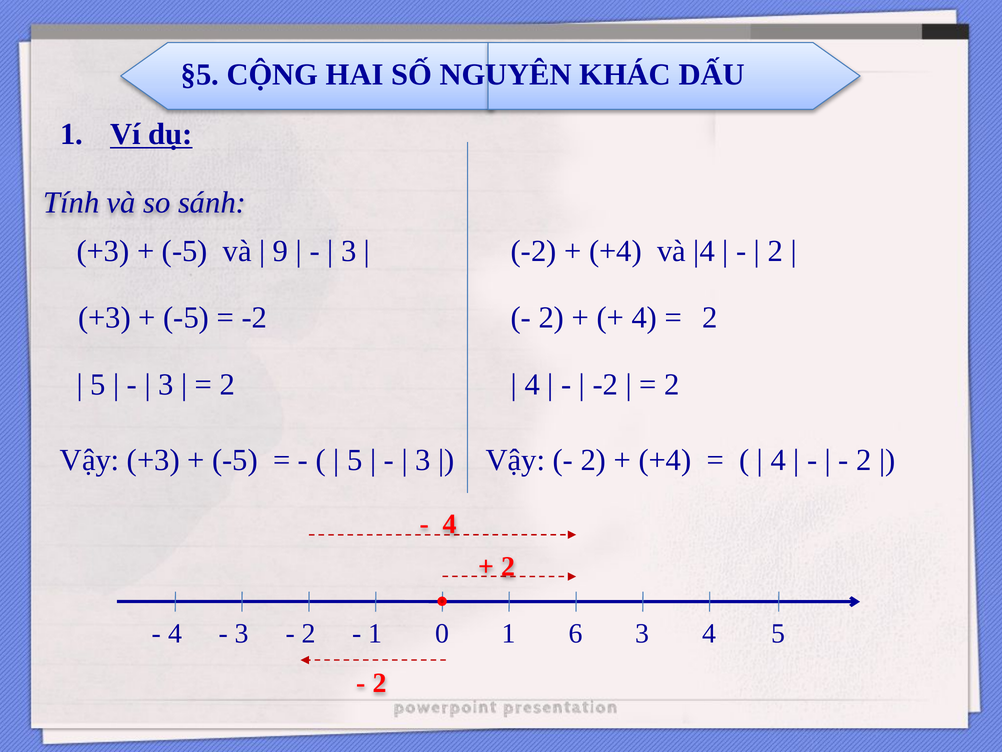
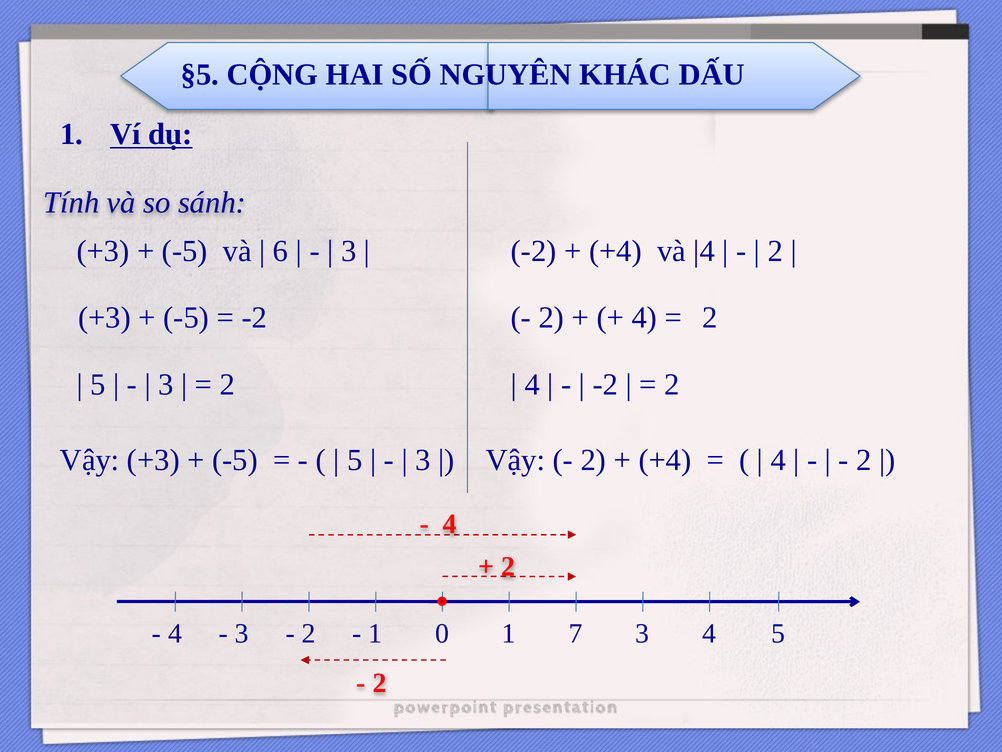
9: 9 -> 6
6: 6 -> 7
